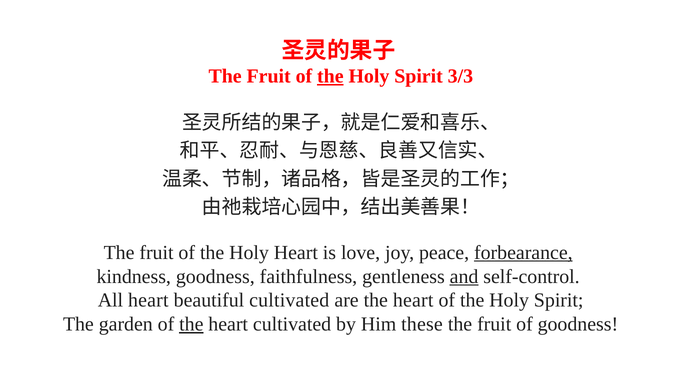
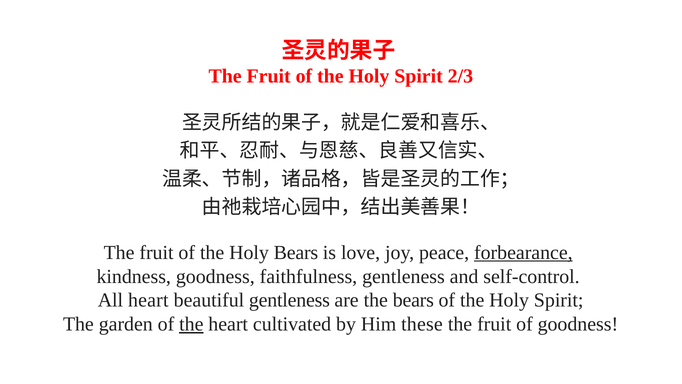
the at (330, 76) underline: present -> none
3/3: 3/3 -> 2/3
Holy Heart: Heart -> Bears
and underline: present -> none
beautiful cultivated: cultivated -> gentleness
are the heart: heart -> bears
